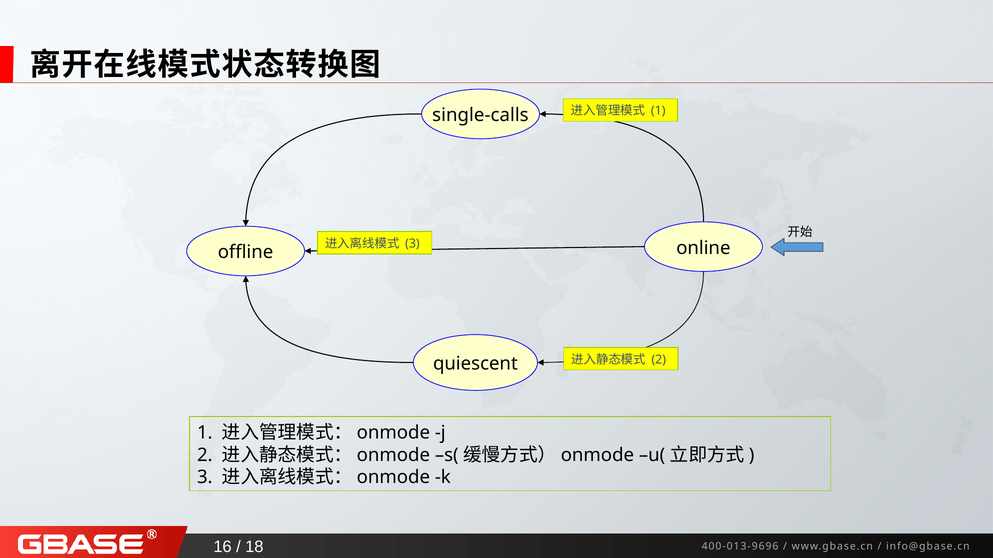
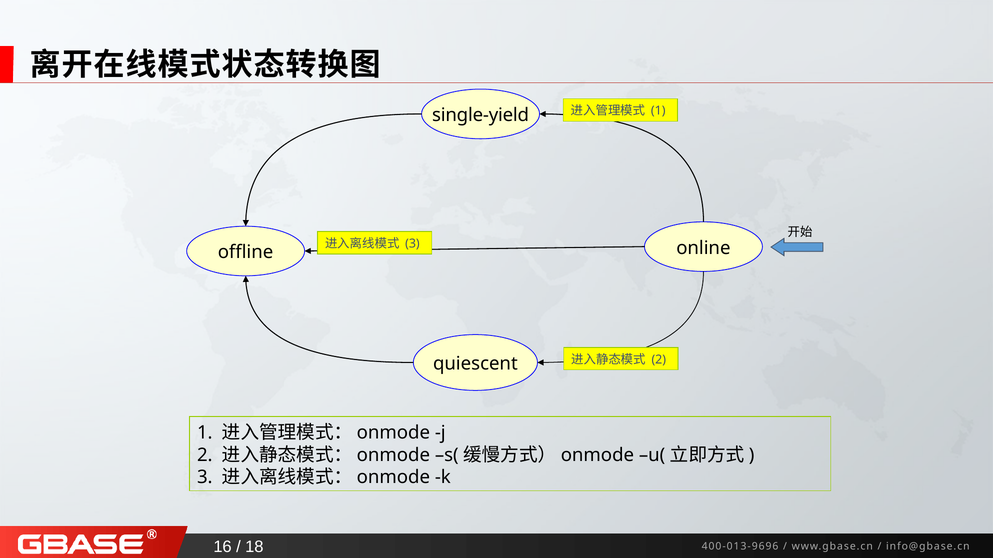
single-calls: single-calls -> single-yield
